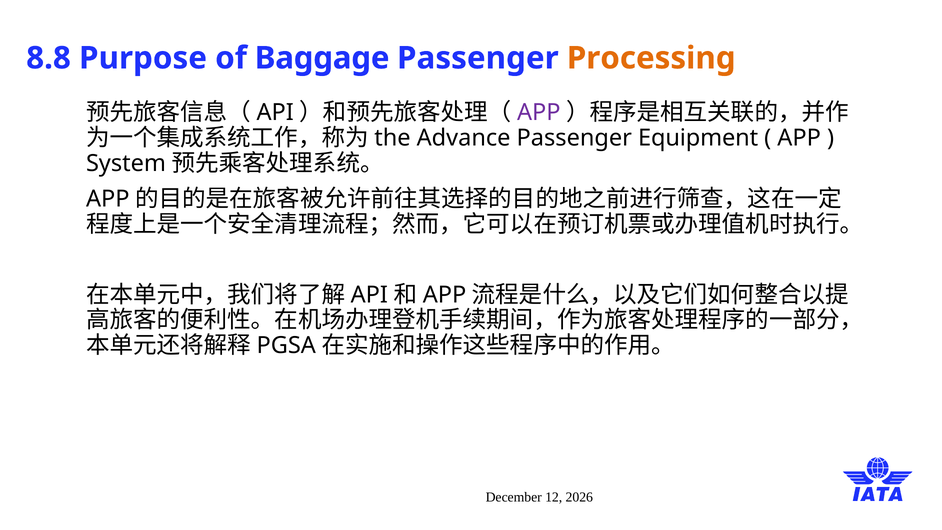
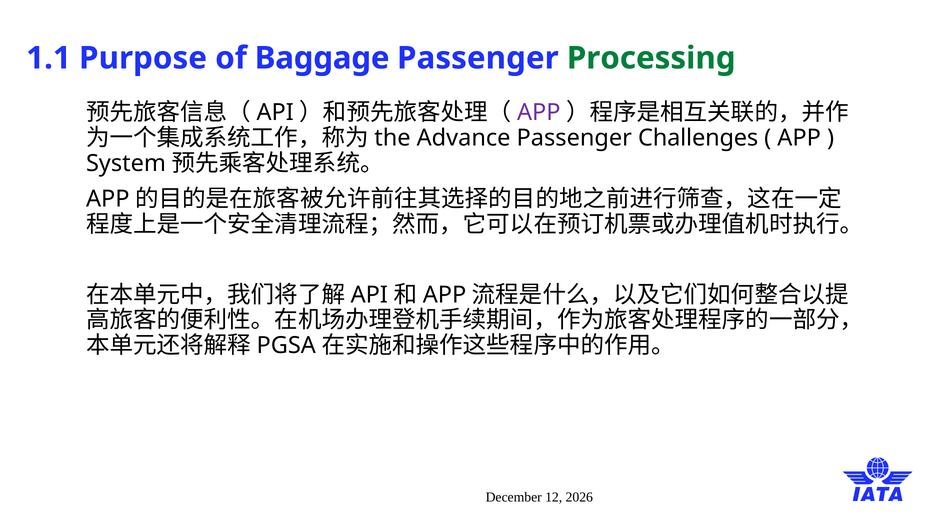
8.8: 8.8 -> 1.1
Processing colour: orange -> green
Equipment: Equipment -> Challenges
